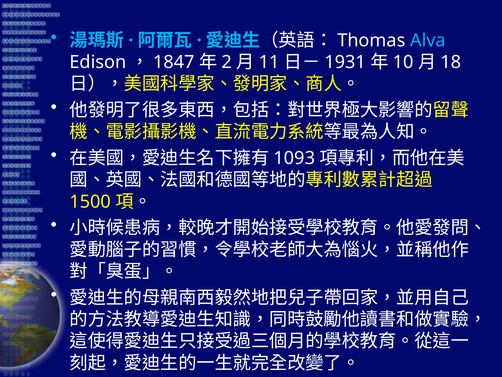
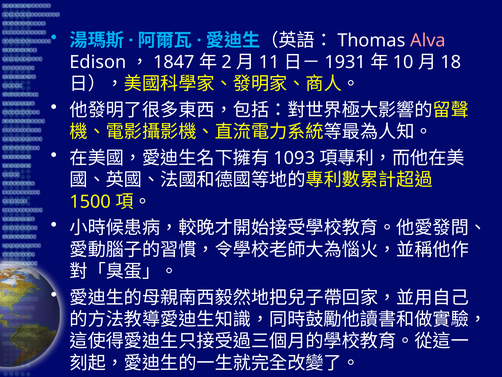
Alva colour: light blue -> pink
